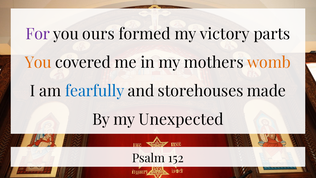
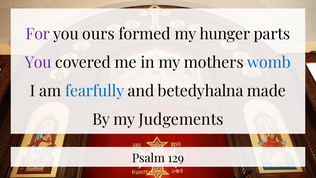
victory: victory -> hunger
You at (38, 63) colour: orange -> purple
womb colour: orange -> blue
storehouses: storehouses -> betedyhalna
Unexpected: Unexpected -> Judgements
152: 152 -> 129
